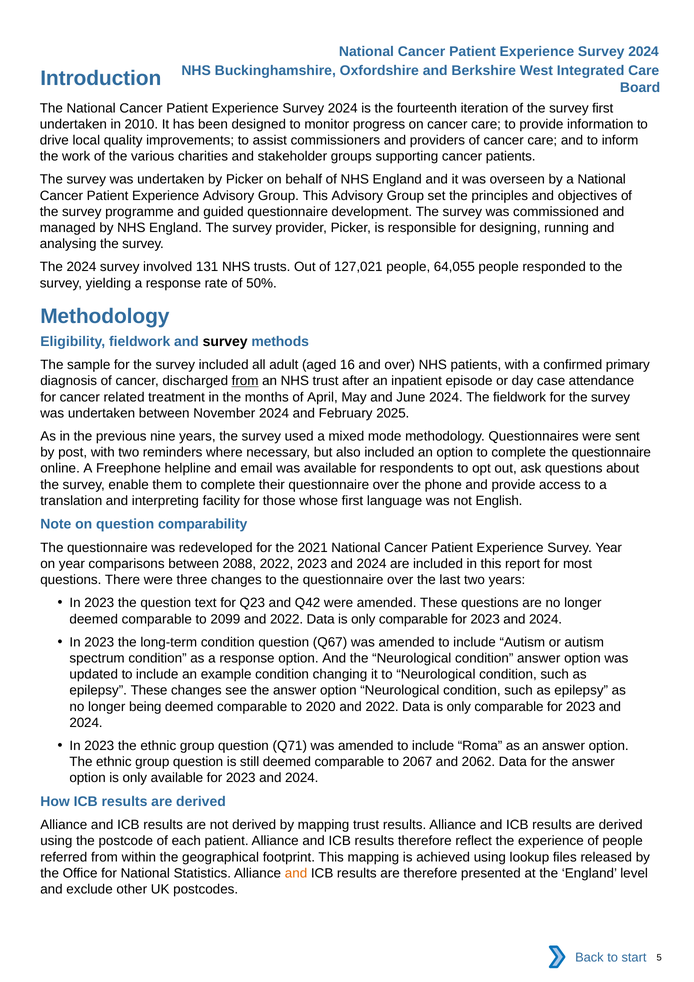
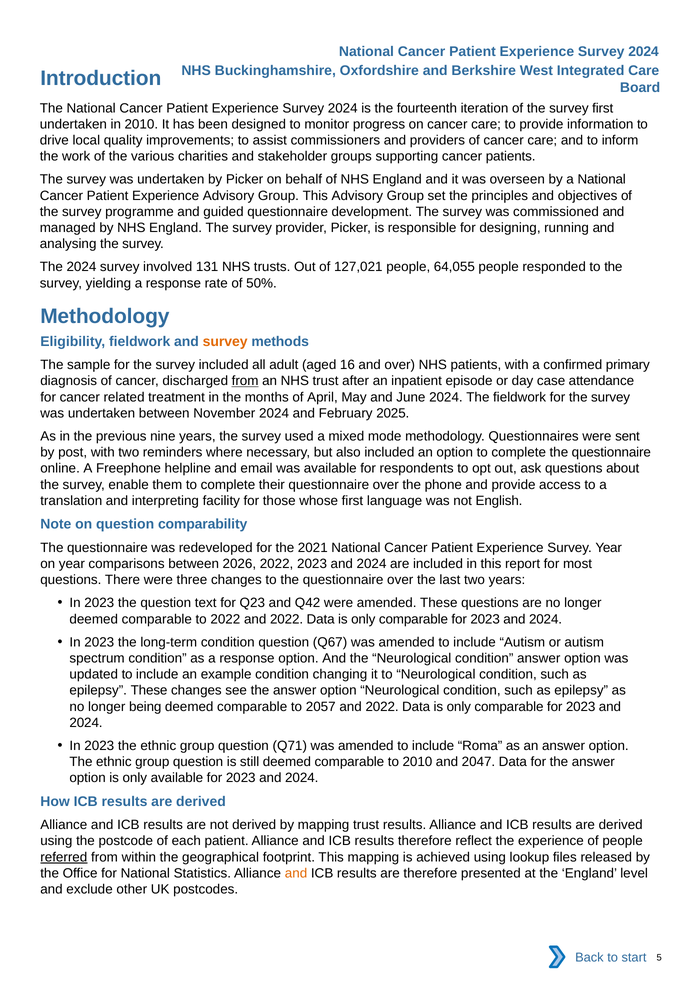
survey at (225, 342) colour: black -> orange
2088: 2088 -> 2026
to 2099: 2099 -> 2022
2020: 2020 -> 2057
to 2067: 2067 -> 2010
2062: 2062 -> 2047
referred underline: none -> present
